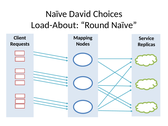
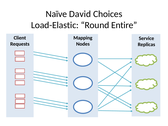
Load-About: Load-About -> Load-Elastic
Round Naïve: Naïve -> Entire
